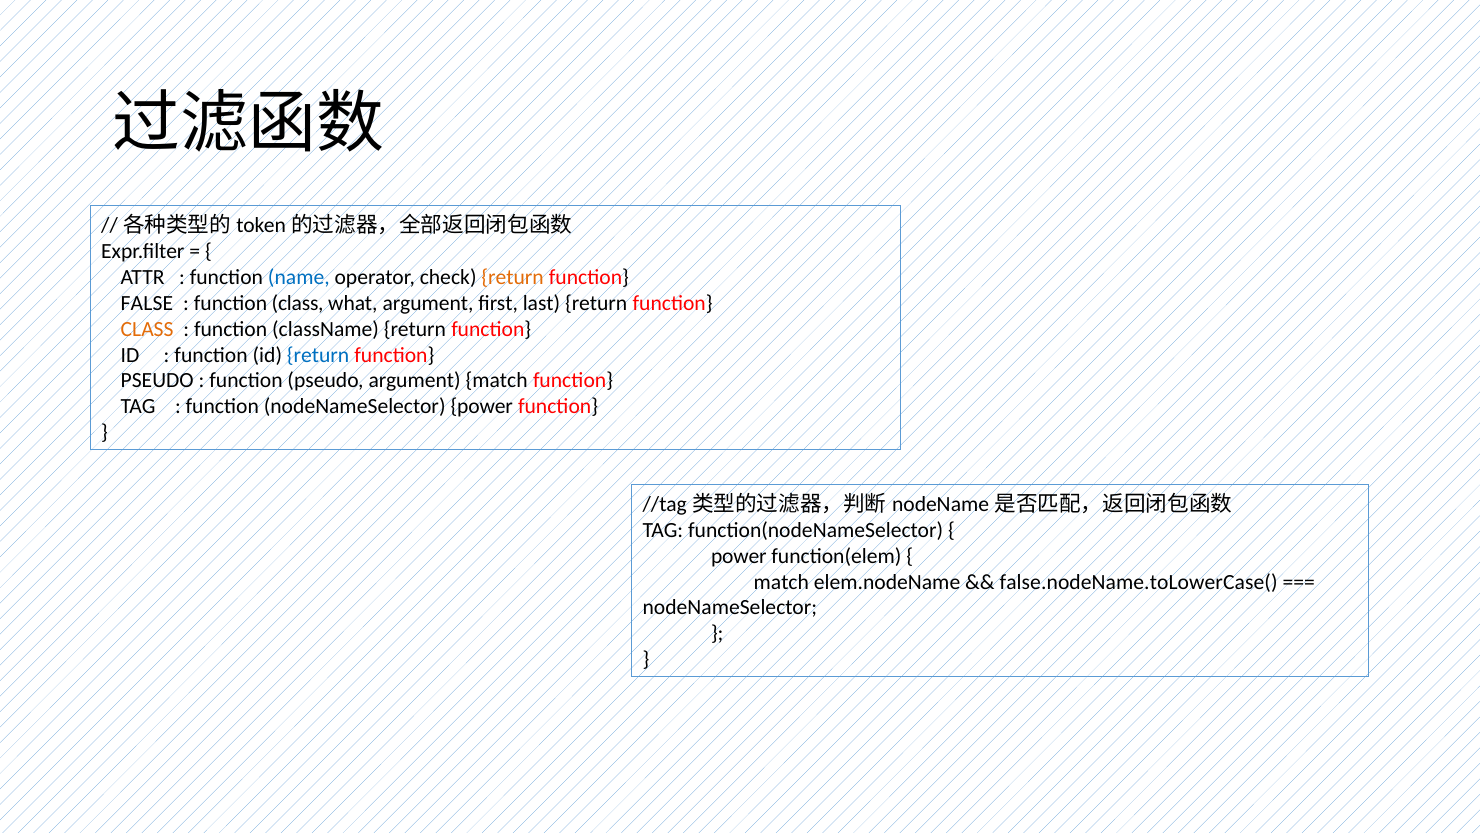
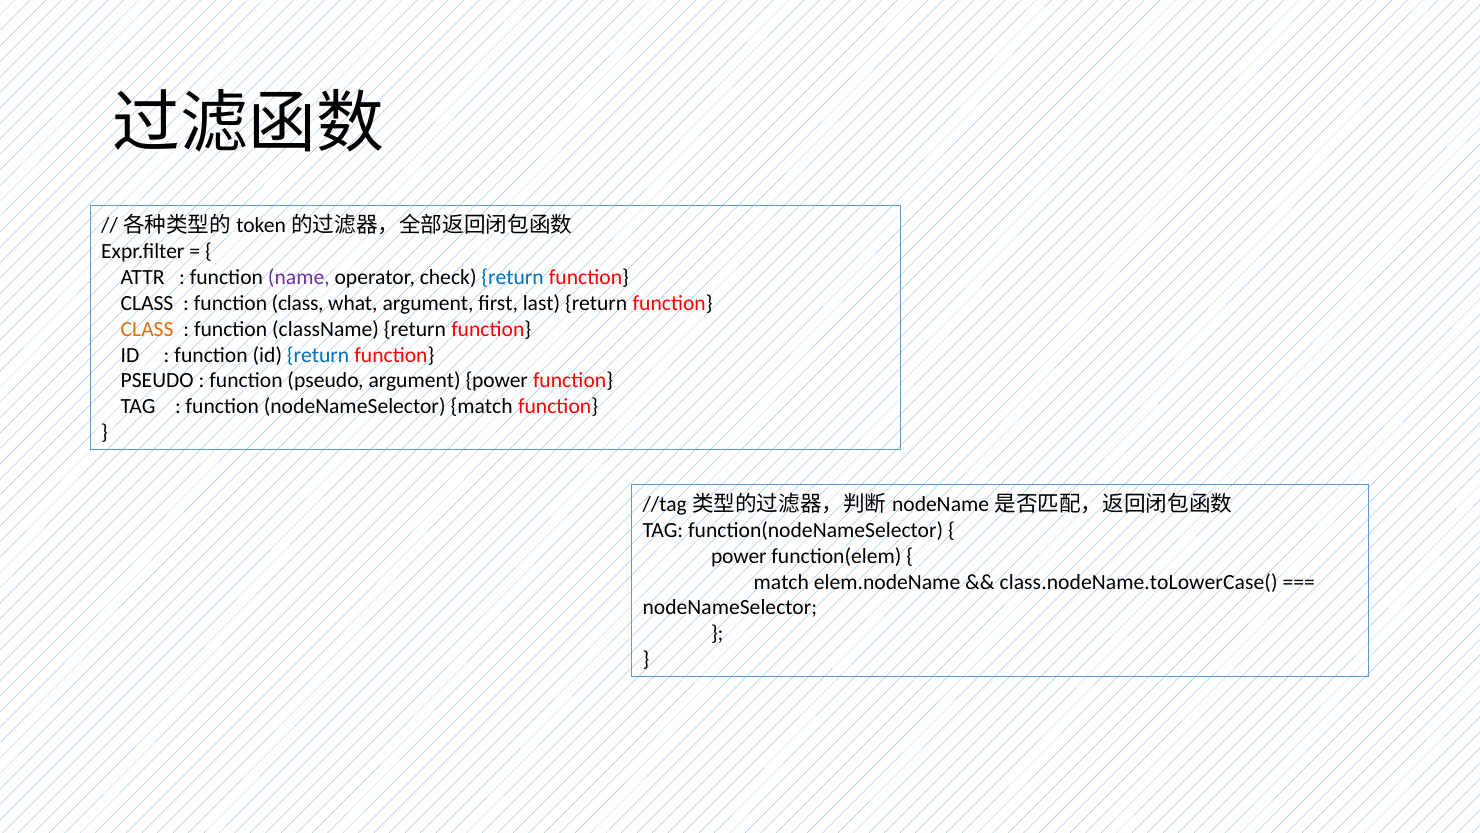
name colour: blue -> purple
return at (513, 277) colour: orange -> blue
FALSE at (147, 303): FALSE -> CLASS
argument match: match -> power
nodeNameSelector power: power -> match
false.nodeName.toLowerCase(: false.nodeName.toLowerCase( -> class.nodeName.toLowerCase(
